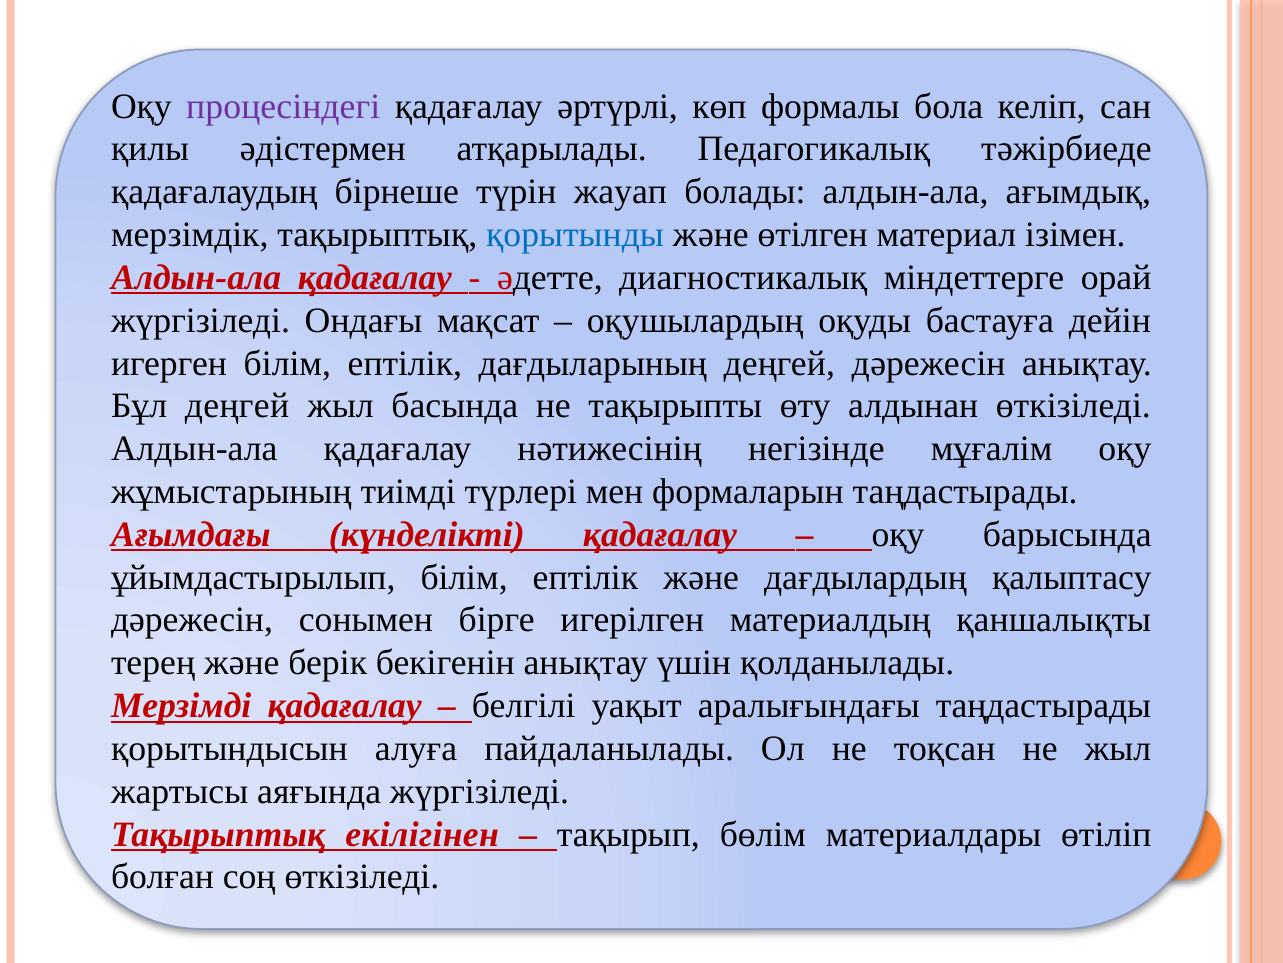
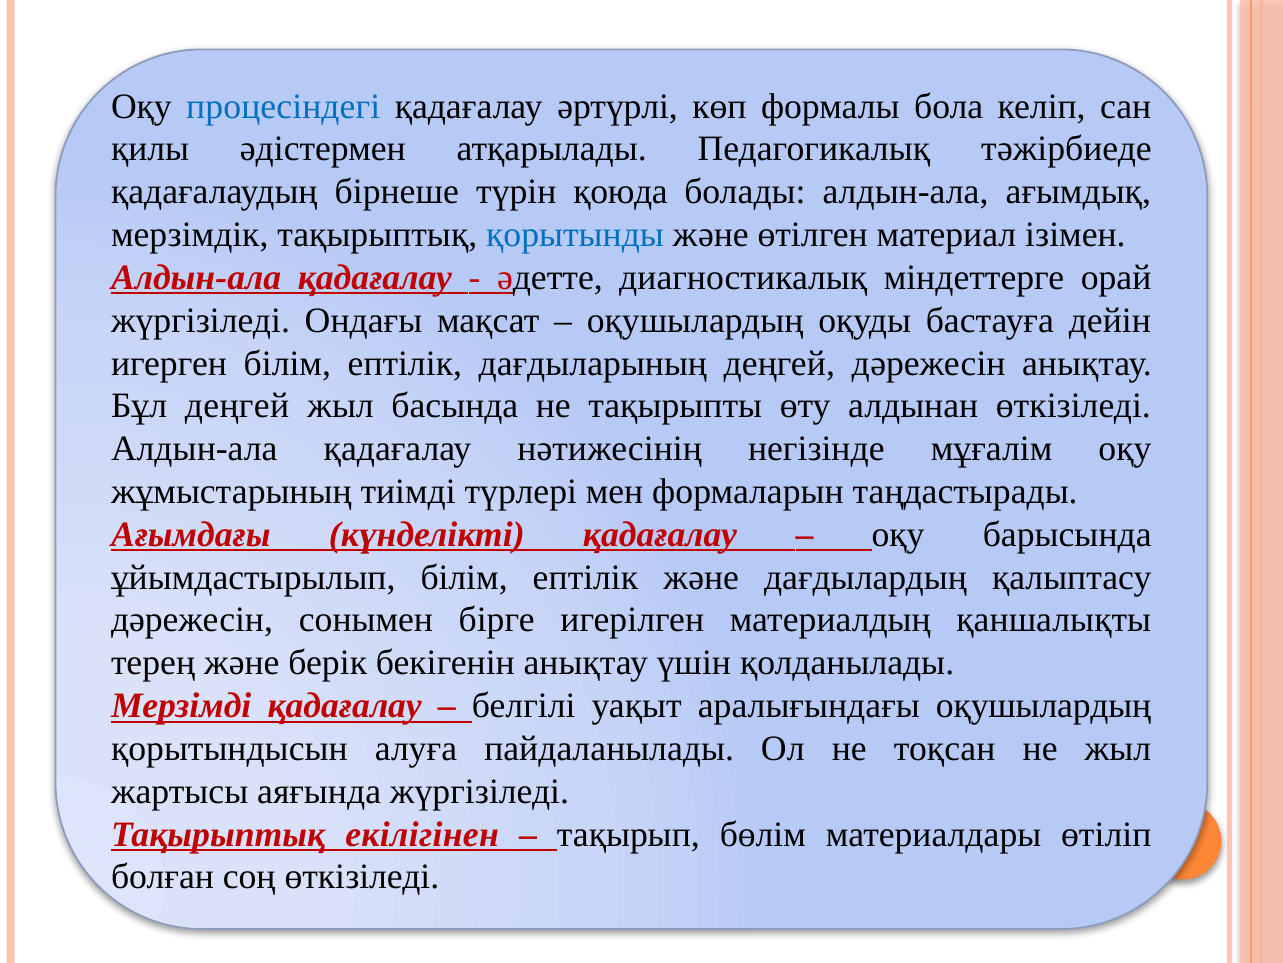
процесіндегі colour: purple -> blue
жауап: жауап -> қоюда
аралығындағы таңдастырады: таңдастырады -> оқушылардың
